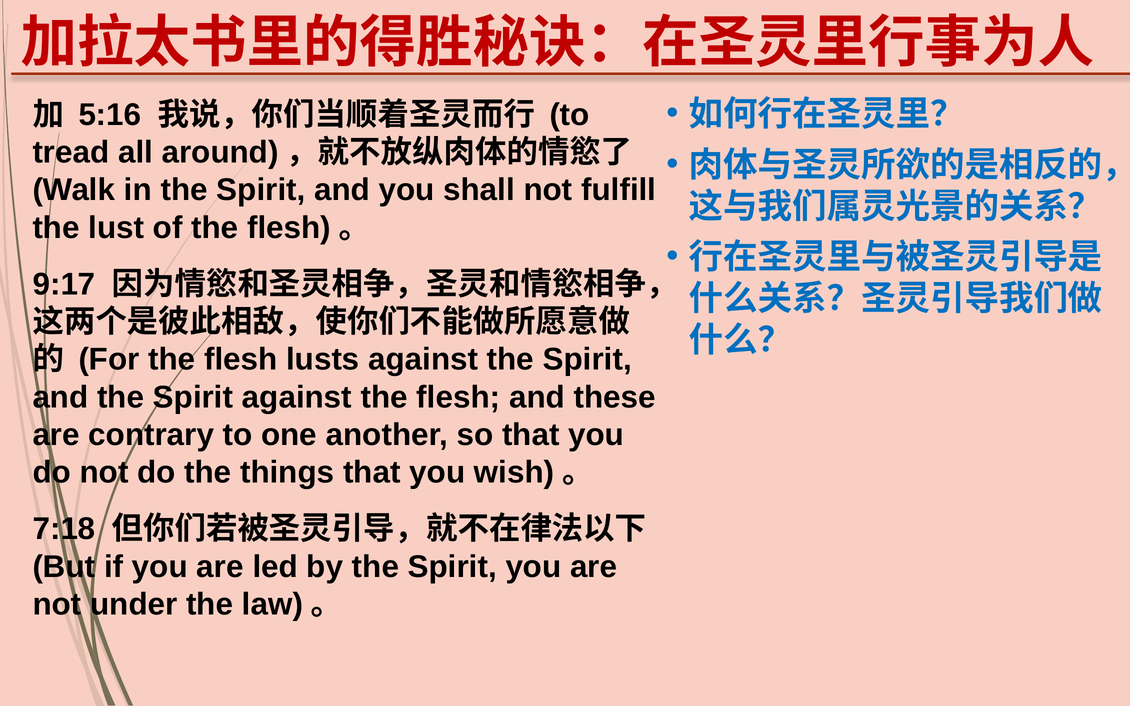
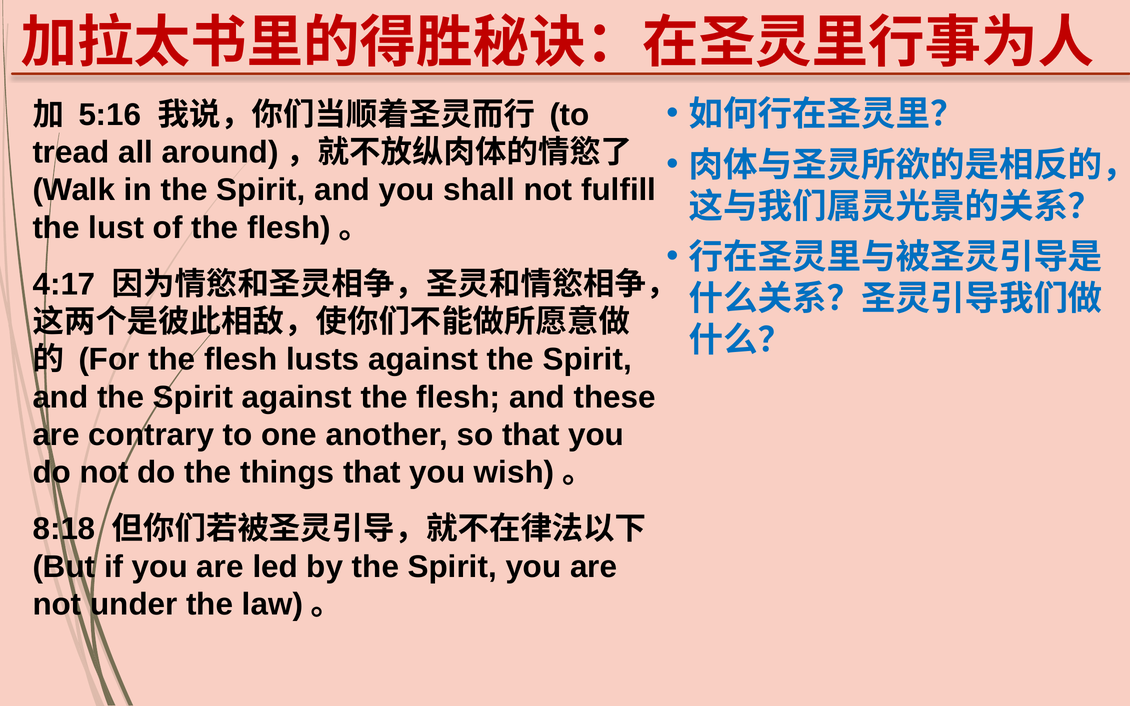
9:17: 9:17 -> 4:17
7:18: 7:18 -> 8:18
